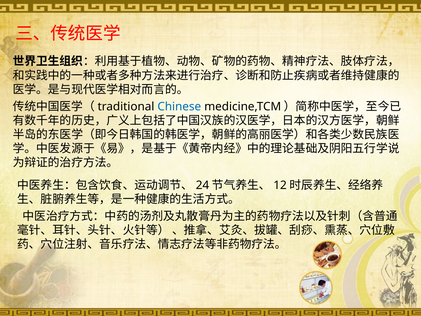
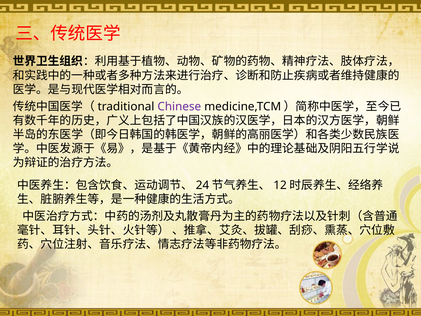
Chinese colour: blue -> purple
